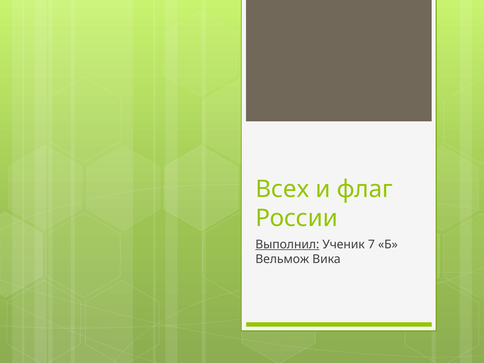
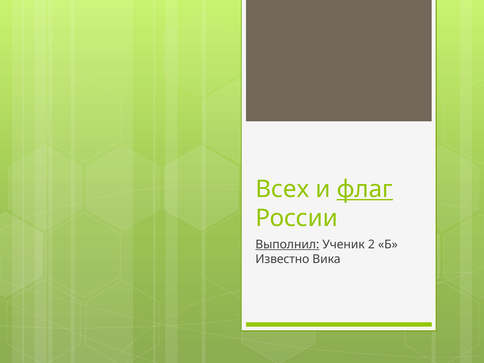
флаг underline: none -> present
7: 7 -> 2
Вельмож: Вельмож -> Известно
